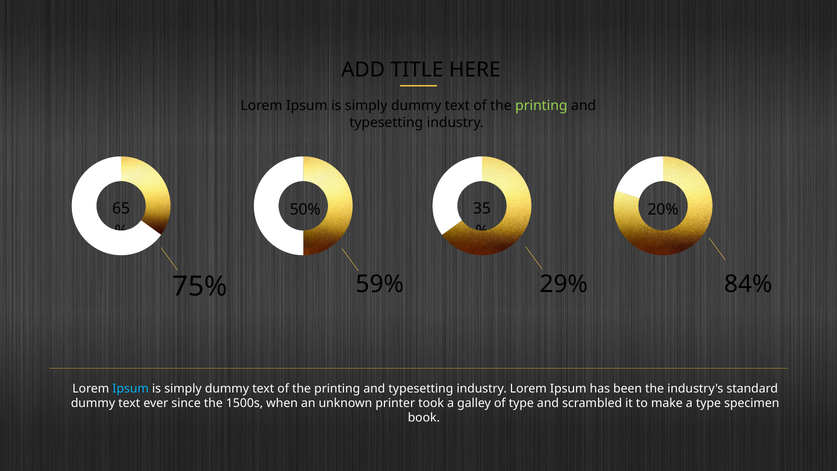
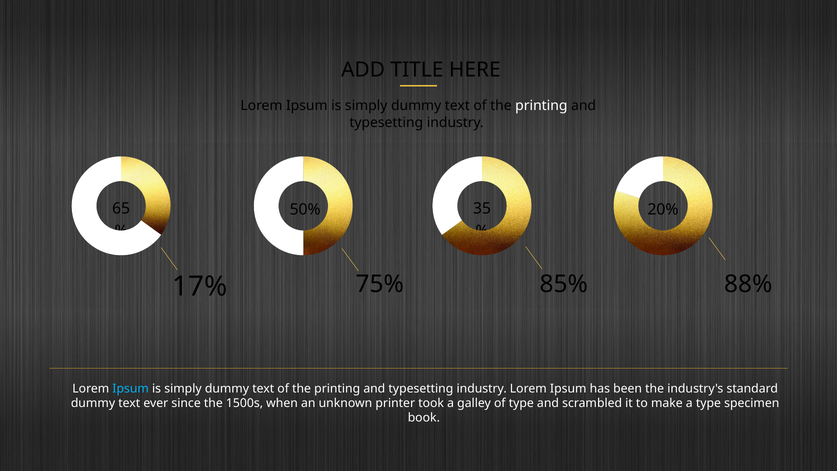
printing at (541, 106) colour: light green -> white
59%: 59% -> 75%
29%: 29% -> 85%
84%: 84% -> 88%
75%: 75% -> 17%
